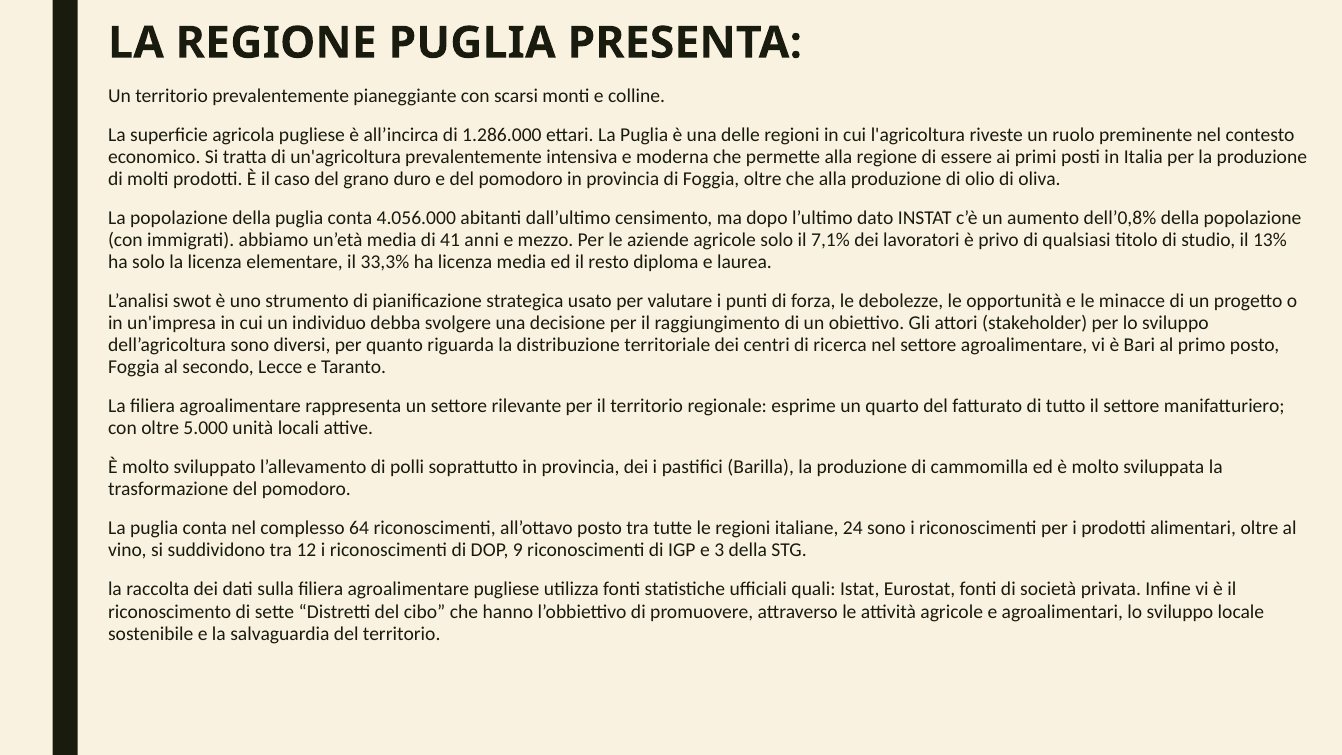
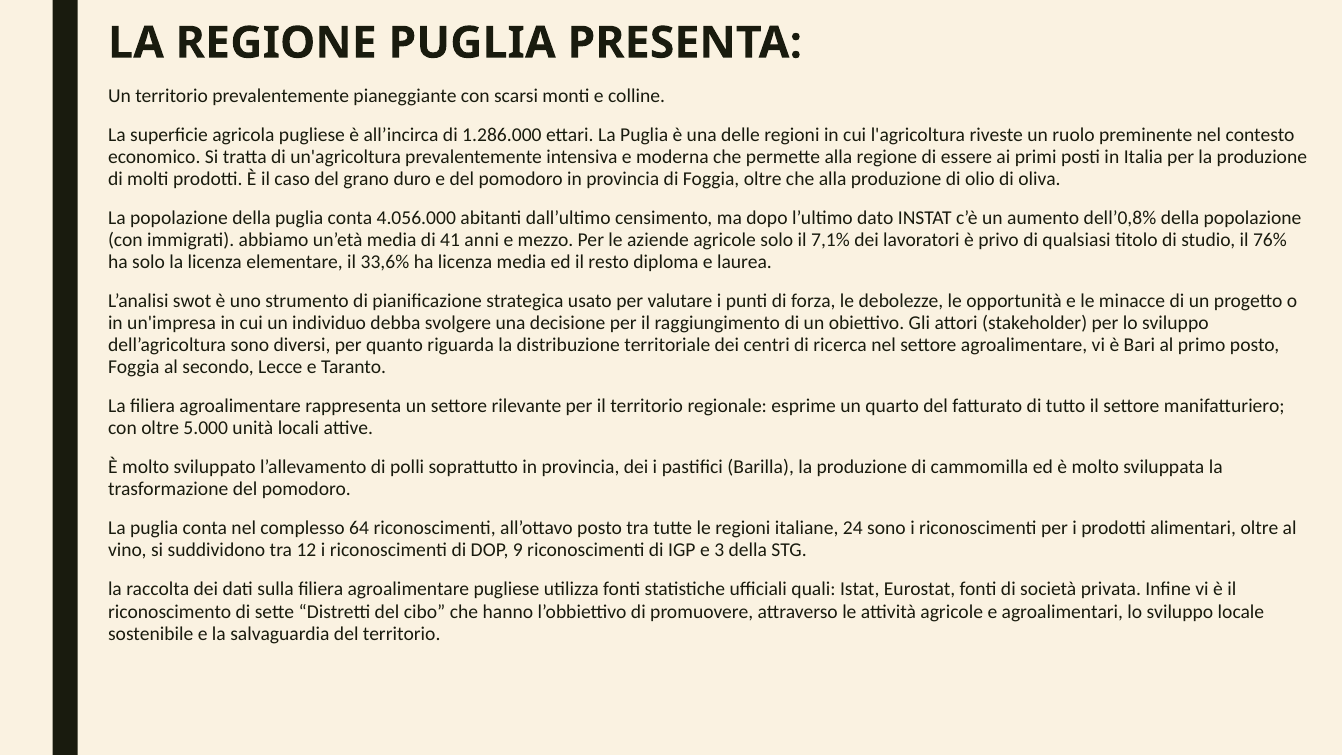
13%: 13% -> 76%
33,3%: 33,3% -> 33,6%
